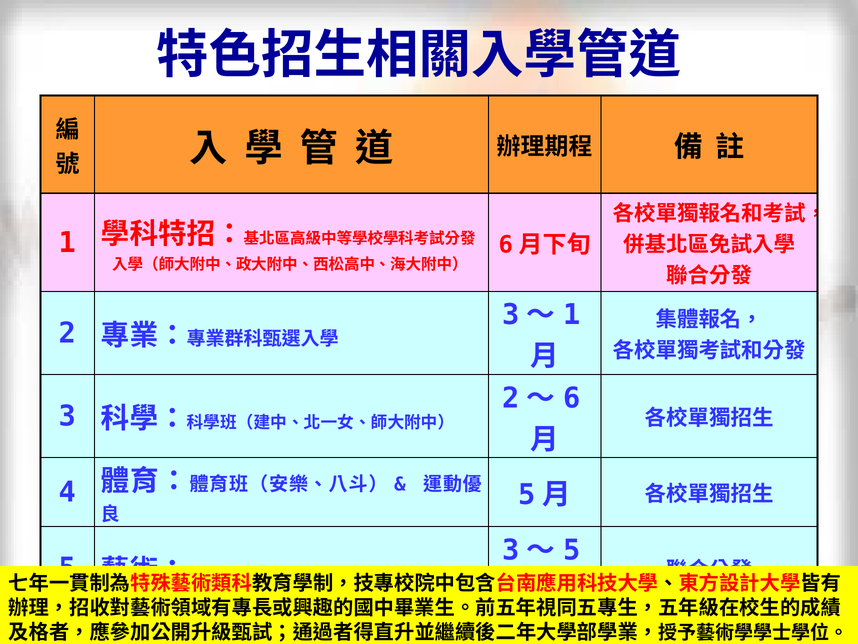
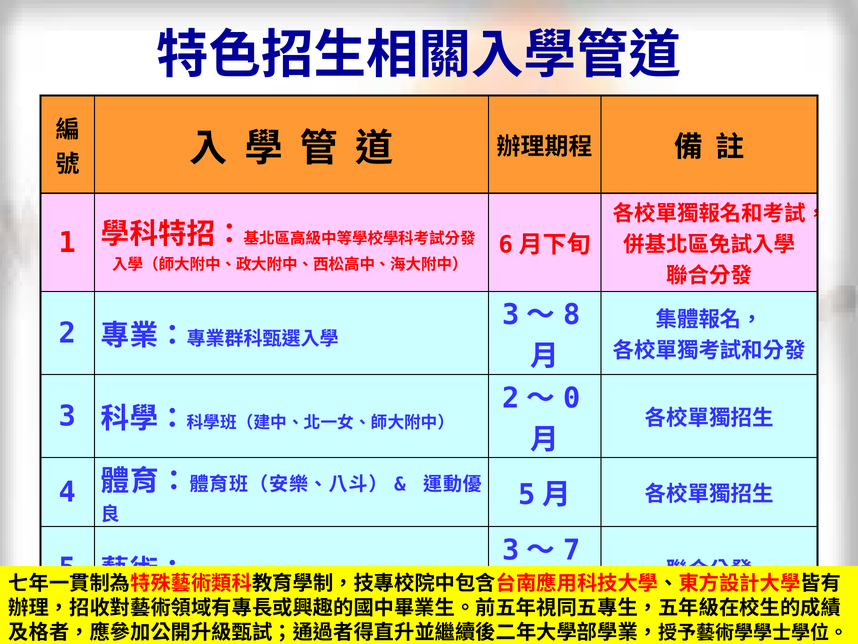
1 at (572, 315): 1 -> 8
6 at (572, 398): 6 -> 0
5 at (572, 550): 5 -> 7
